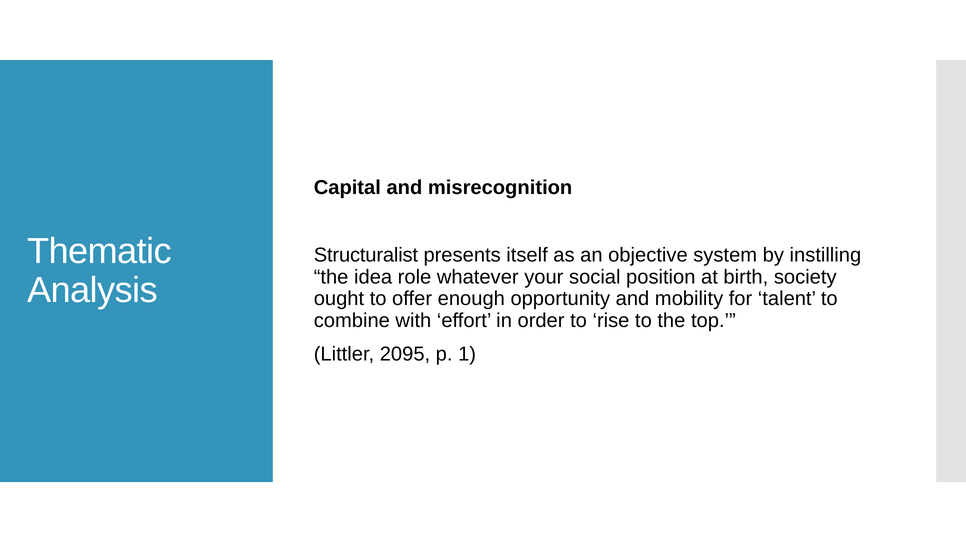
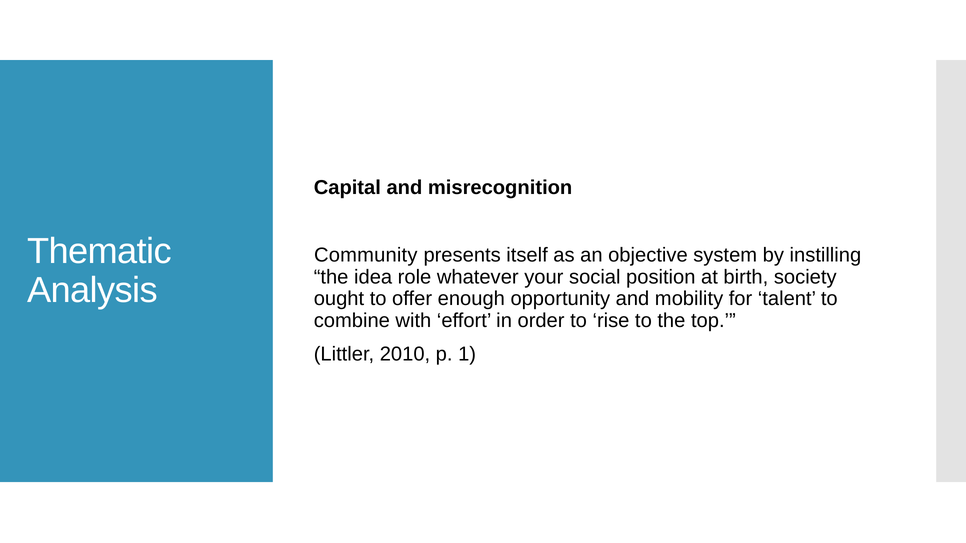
Structuralist: Structuralist -> Community
2095: 2095 -> 2010
